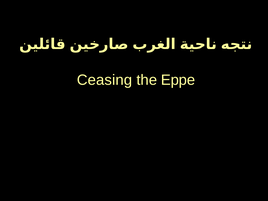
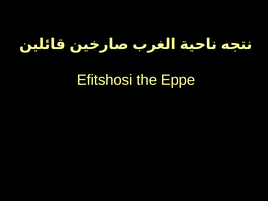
Ceasing: Ceasing -> Efitshosi
